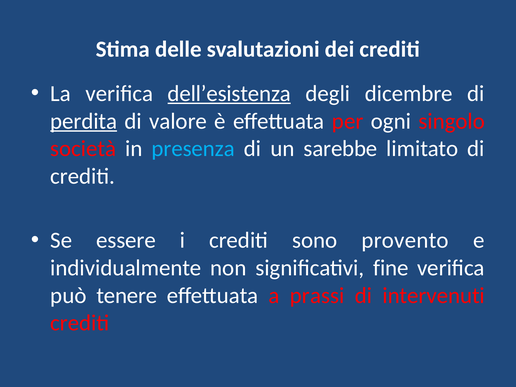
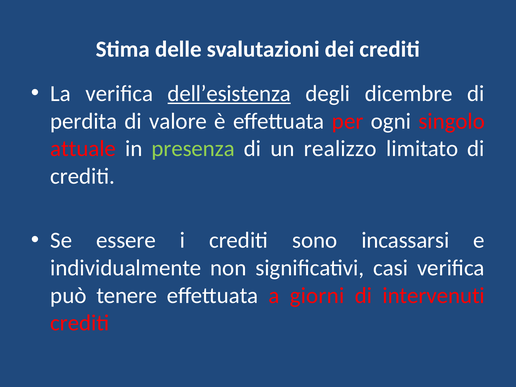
perdita underline: present -> none
società: società -> attuale
presenza colour: light blue -> light green
sarebbe: sarebbe -> realizzo
provento: provento -> incassarsi
fine: fine -> casi
prassi: prassi -> giorni
